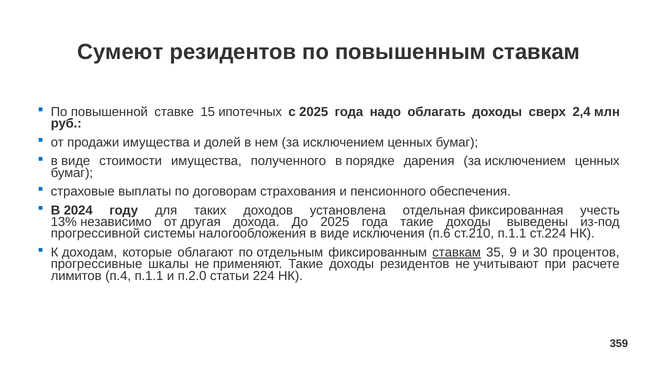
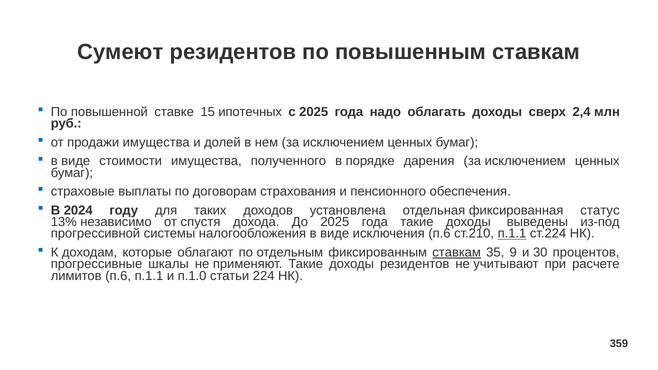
учесть: учесть -> статус
другая: другая -> спустя
п.1.1 at (512, 234) underline: none -> present
лимитов п.4: п.4 -> п.6
п.2.0: п.2.0 -> п.1.0
